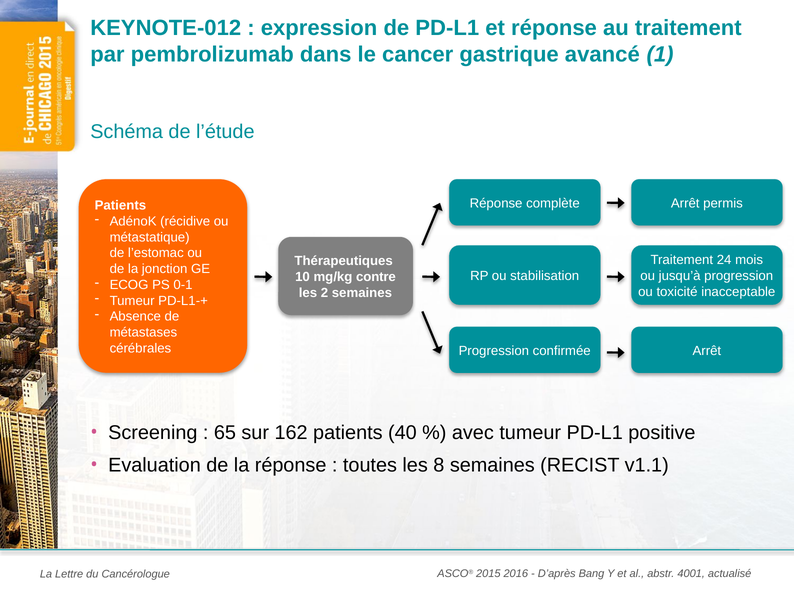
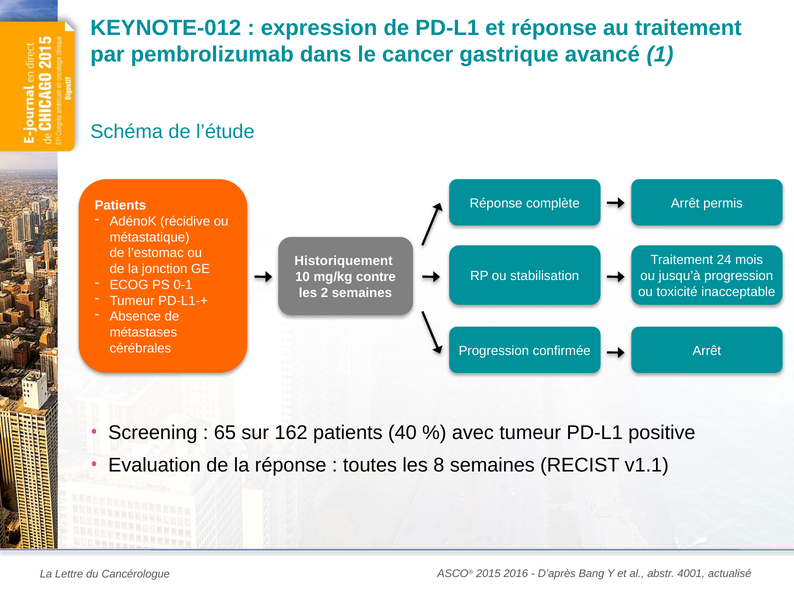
Thérapeutiques: Thérapeutiques -> Historiquement
